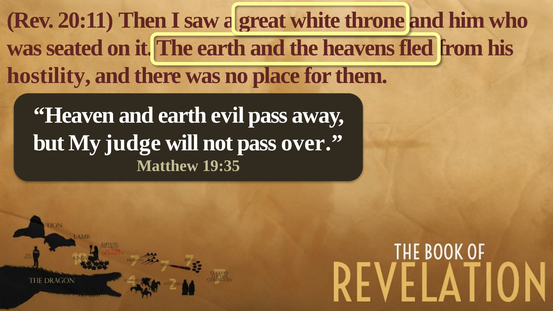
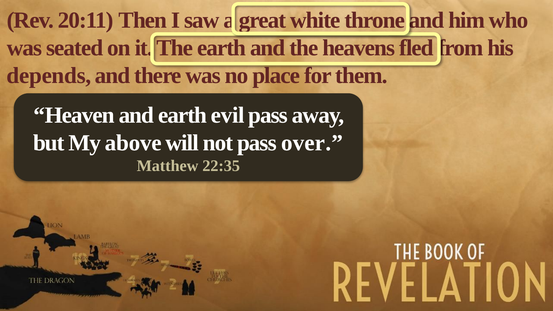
hostility: hostility -> depends
judge: judge -> above
19:35: 19:35 -> 22:35
